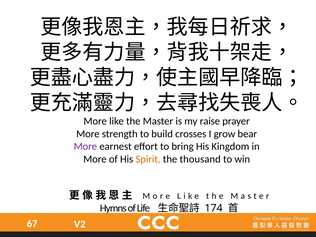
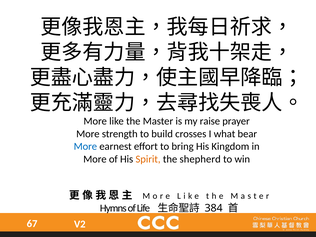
grow: grow -> what
More at (85, 146) colour: purple -> blue
thousand: thousand -> shepherd
174: 174 -> 384
